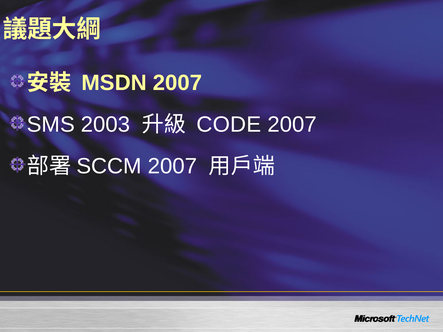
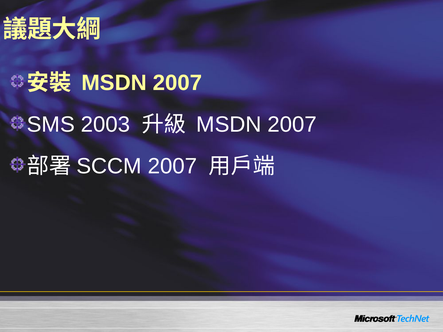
CODE at (229, 125): CODE -> MSDN
